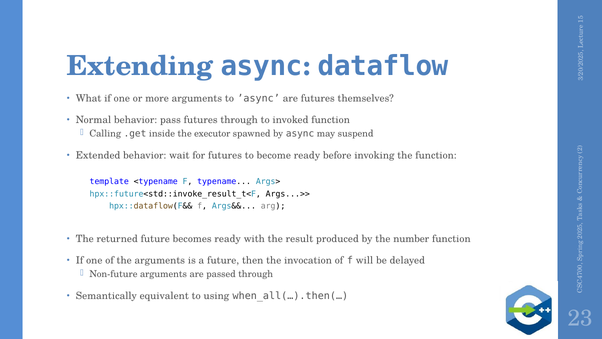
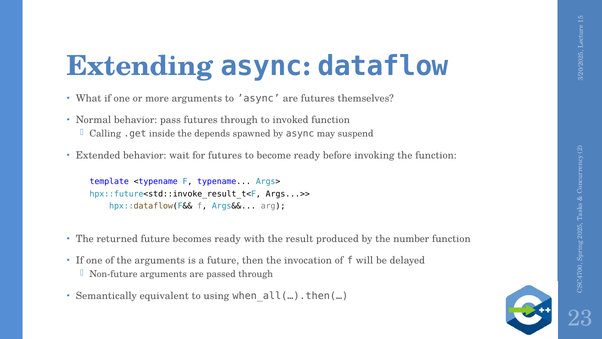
executor: executor -> depends
